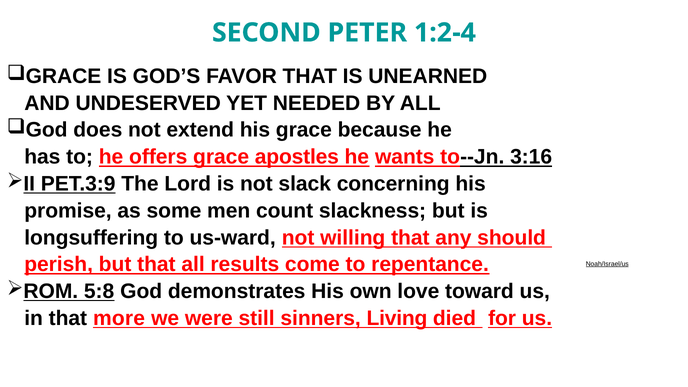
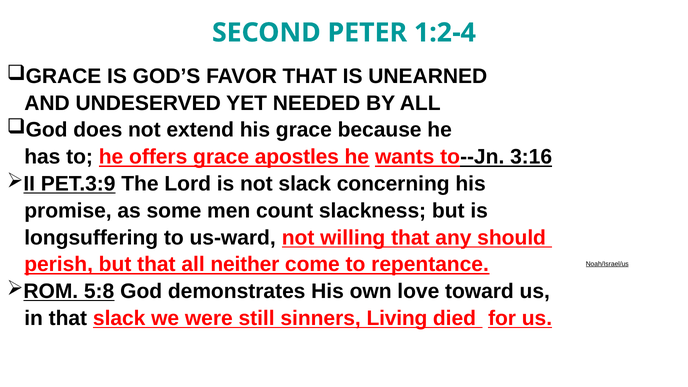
results: results -> neither
that more: more -> slack
